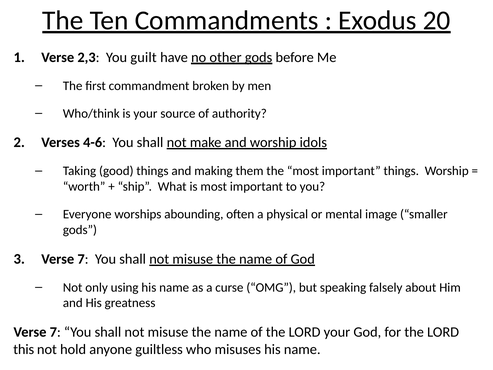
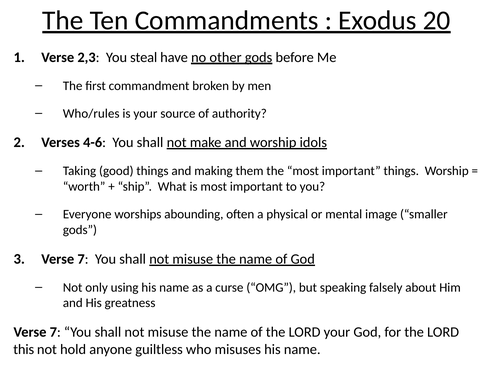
guilt: guilt -> steal
Who/think: Who/think -> Who/rules
